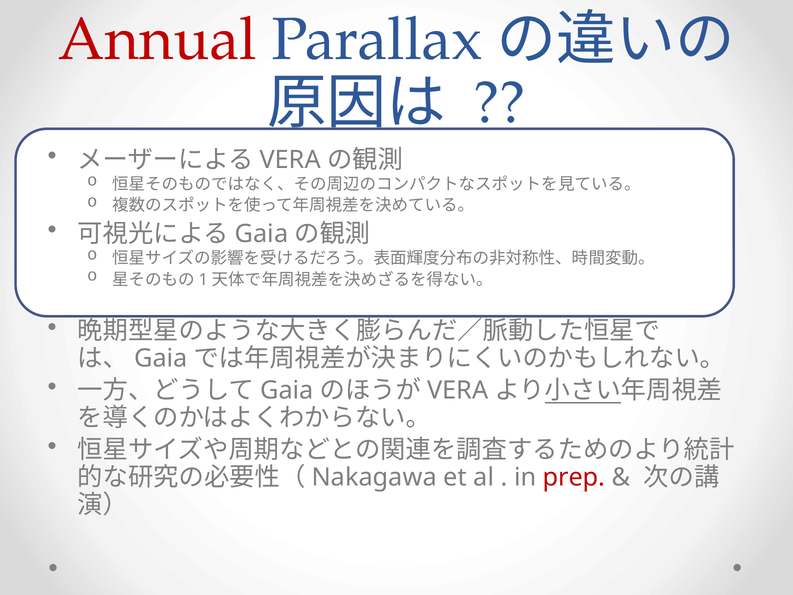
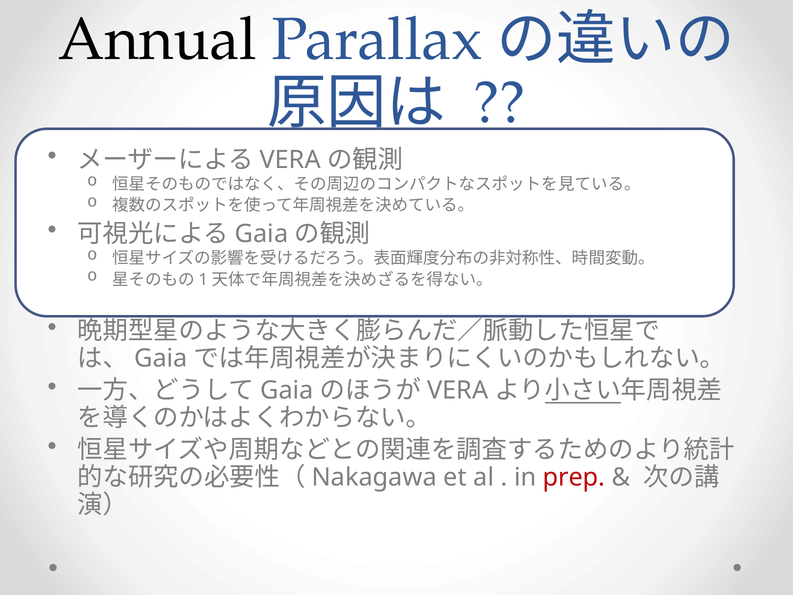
Annual colour: red -> black
